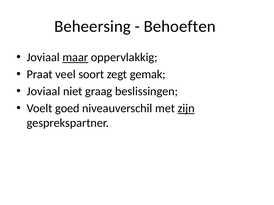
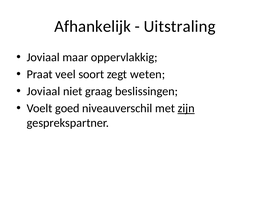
Beheersing: Beheersing -> Afhankelijk
Behoeften: Behoeften -> Uitstraling
maar underline: present -> none
gemak: gemak -> weten
